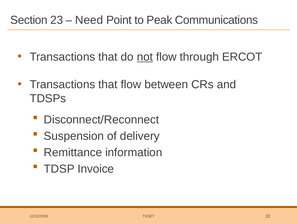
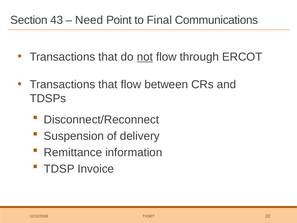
23: 23 -> 43
Peak: Peak -> Final
